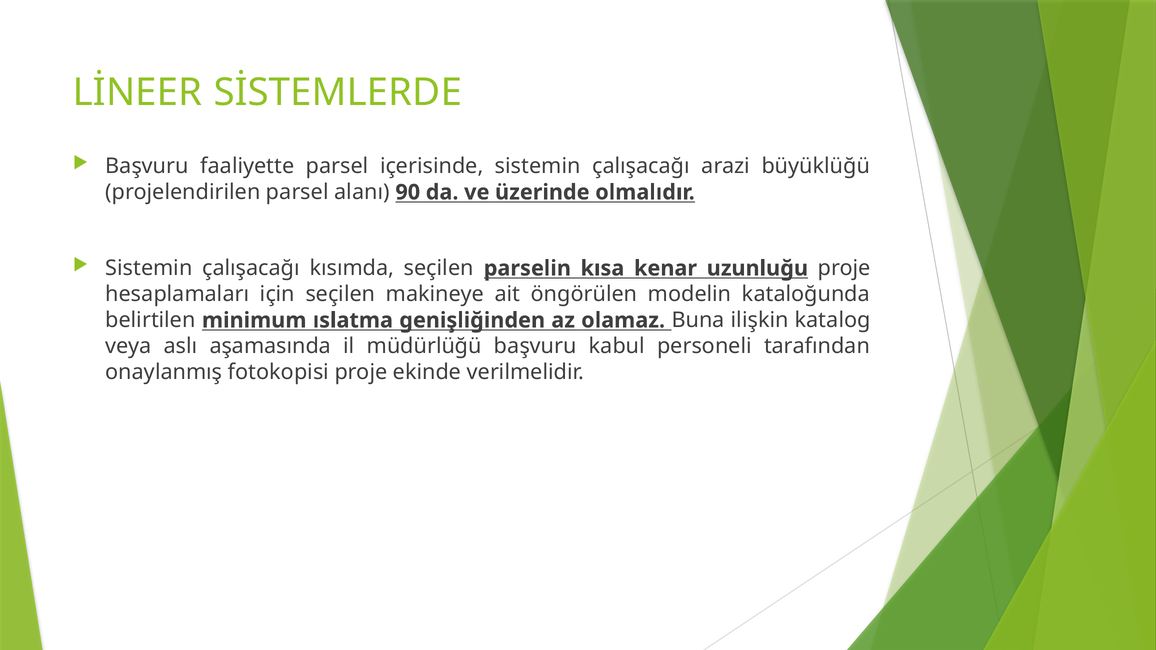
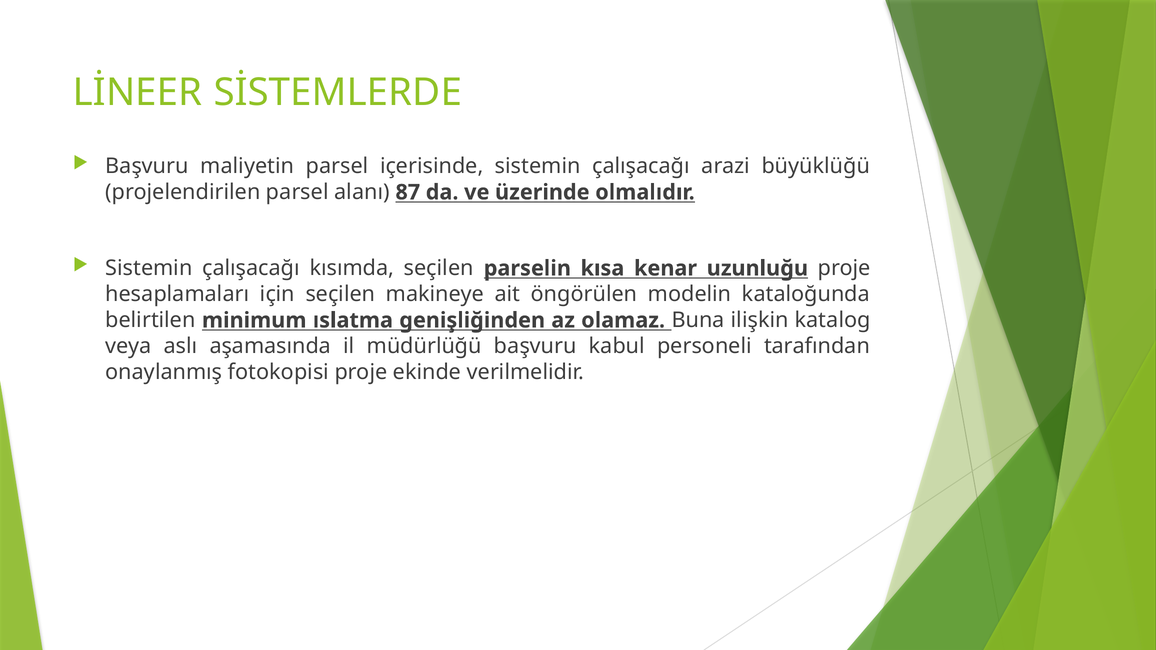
faaliyette: faaliyette -> maliyetin
90: 90 -> 87
